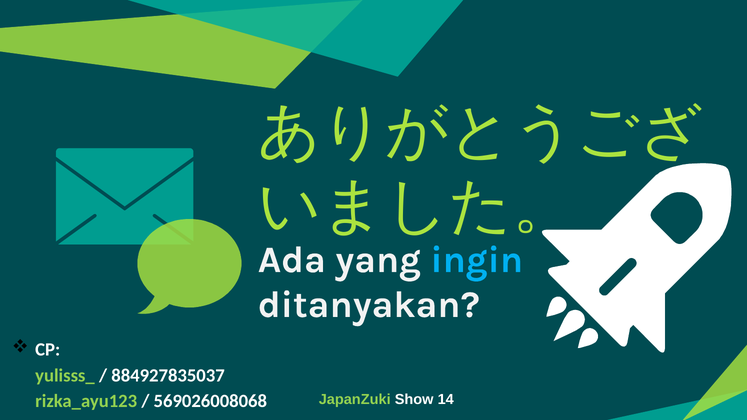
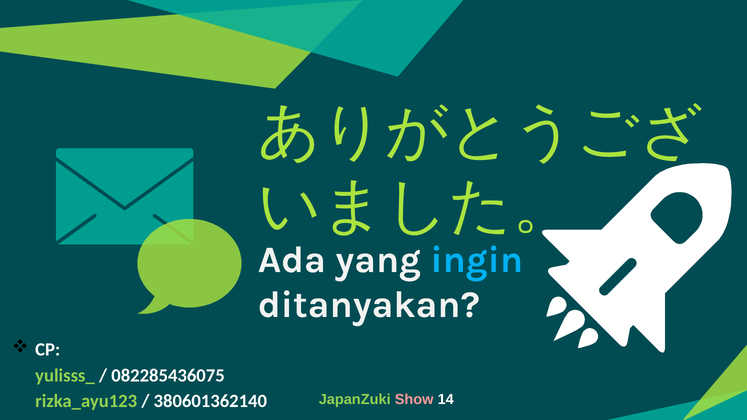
884927835037: 884927835037 -> 082285436075
Show colour: white -> pink
569026008068: 569026008068 -> 380601362140
